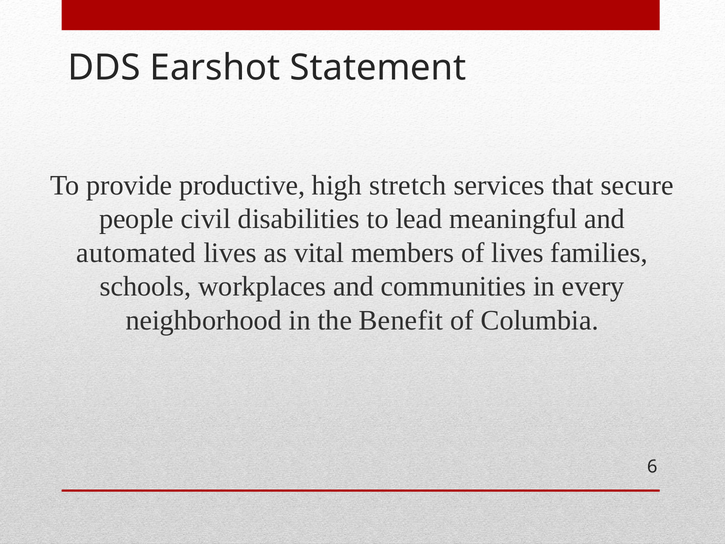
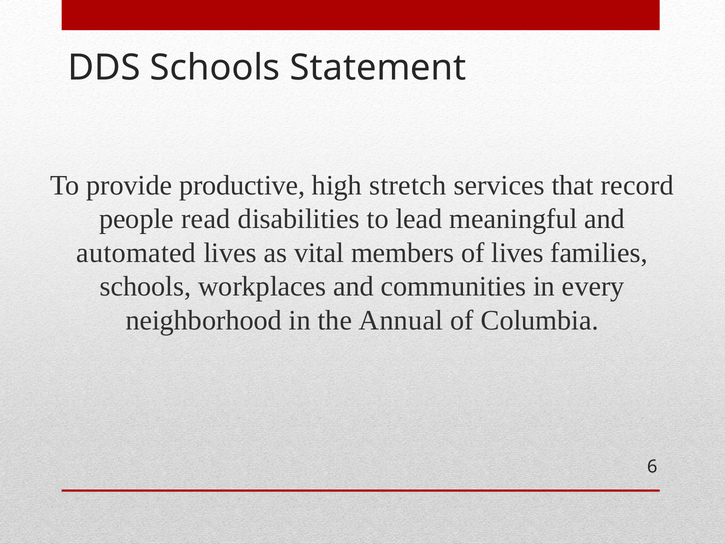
DDS Earshot: Earshot -> Schools
secure: secure -> record
civil: civil -> read
Benefit: Benefit -> Annual
